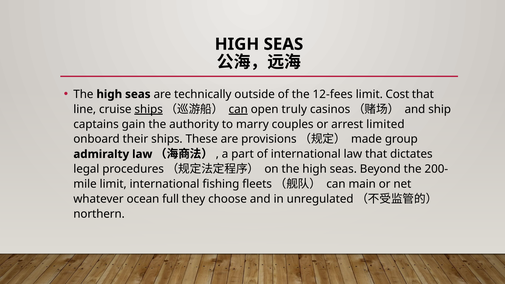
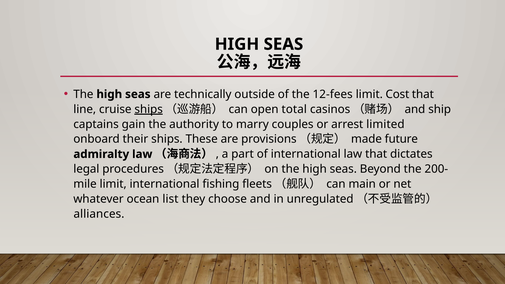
can at (238, 109) underline: present -> none
truly: truly -> total
group: group -> future
full: full -> list
northern: northern -> alliances
